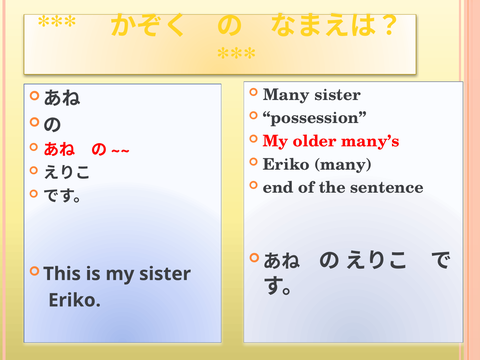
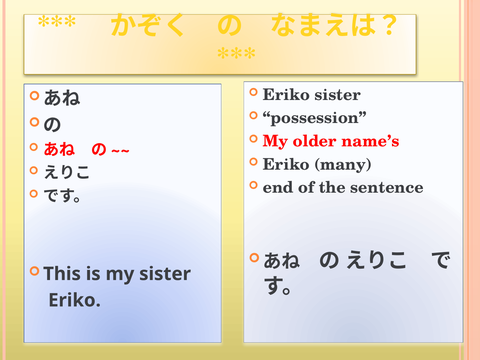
Many at (286, 95): Many -> Eriko
many’s: many’s -> name’s
